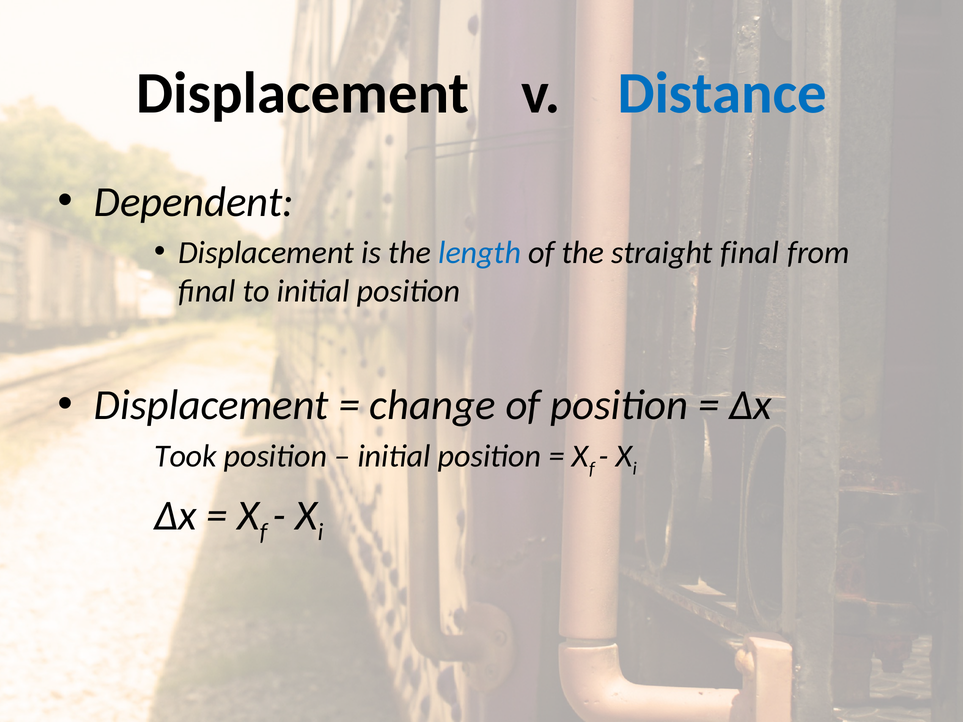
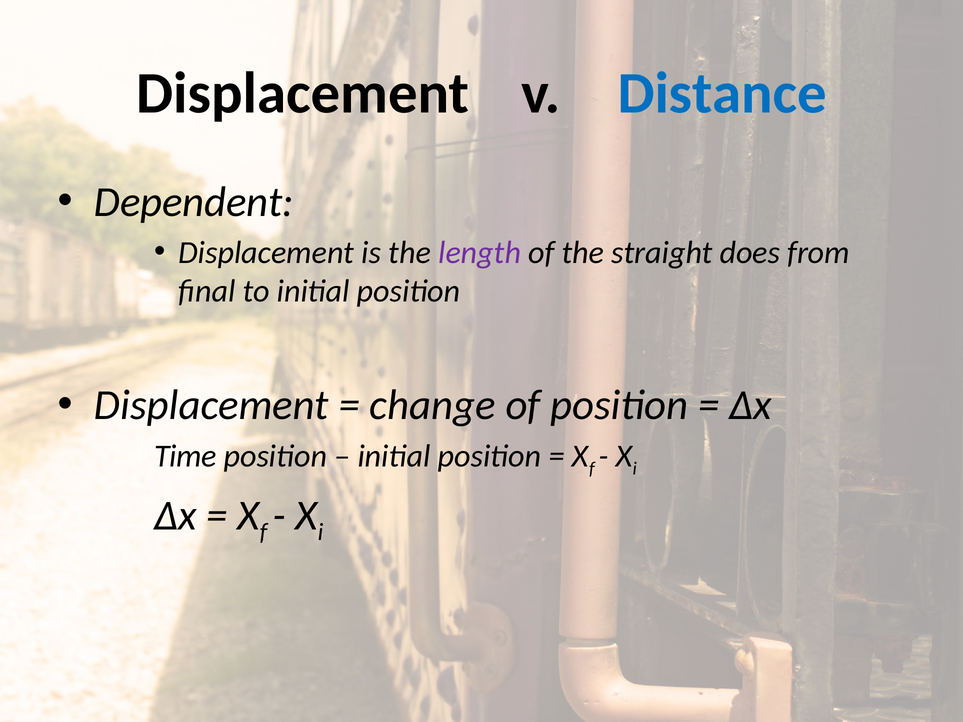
length colour: blue -> purple
straight final: final -> does
Took: Took -> Time
